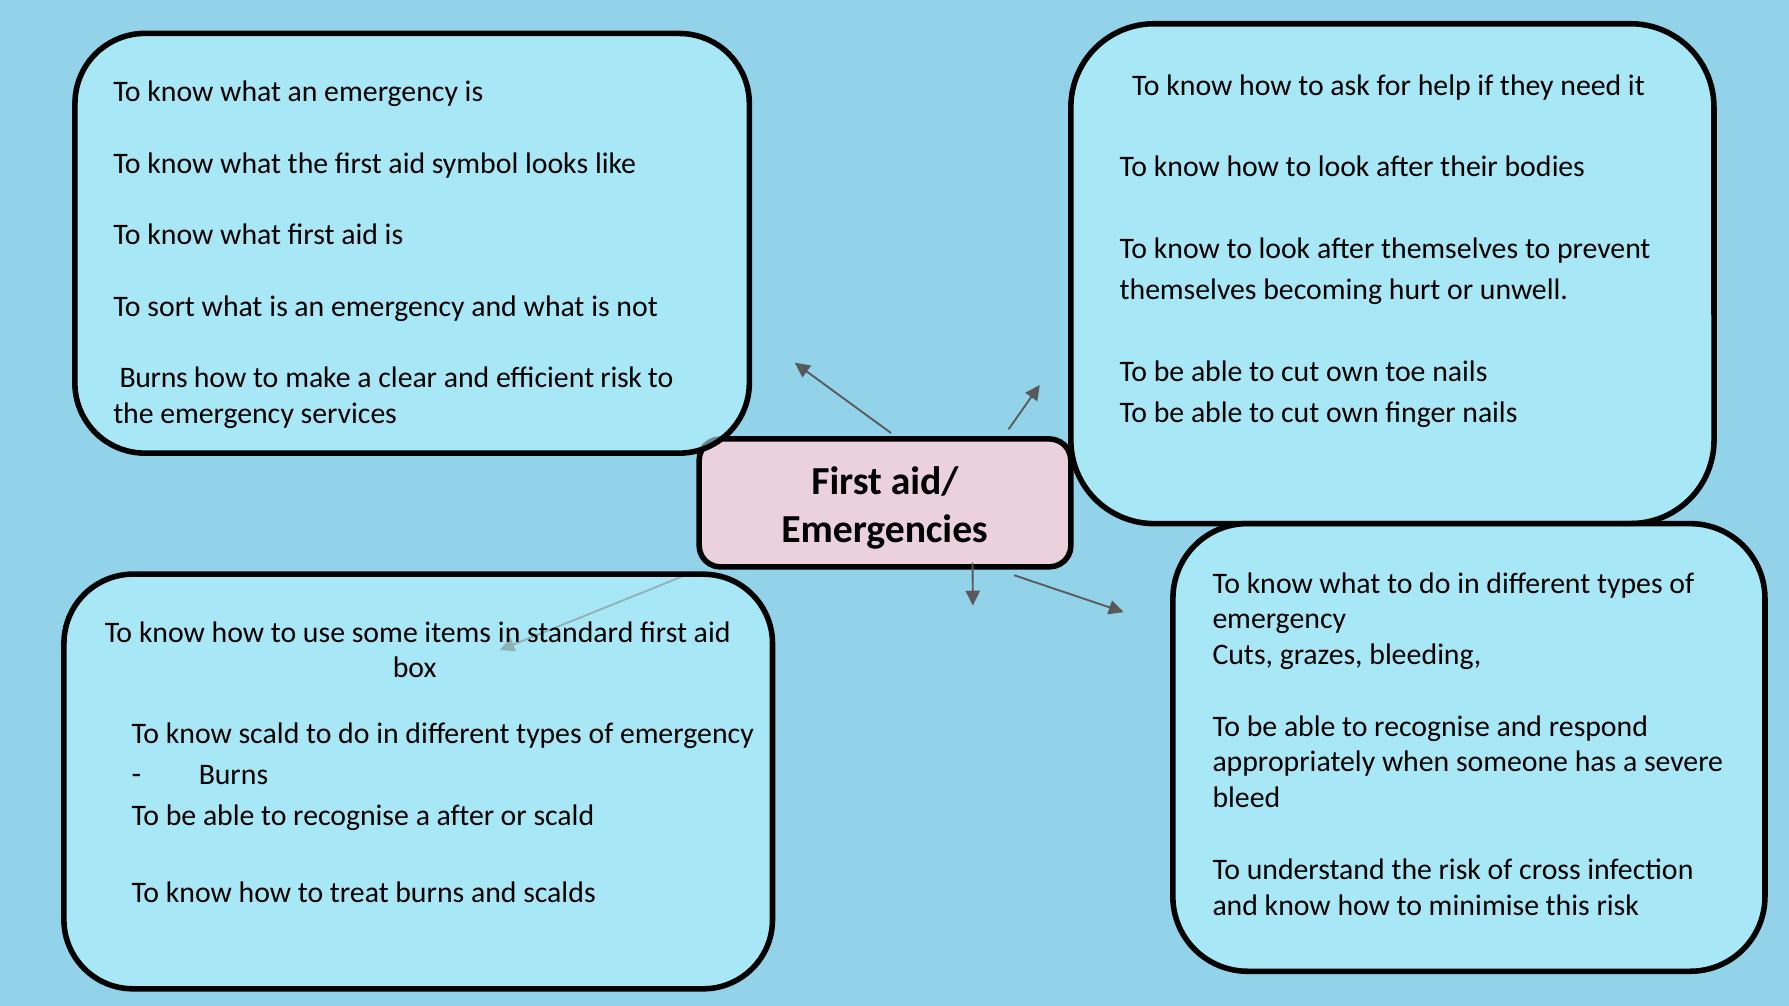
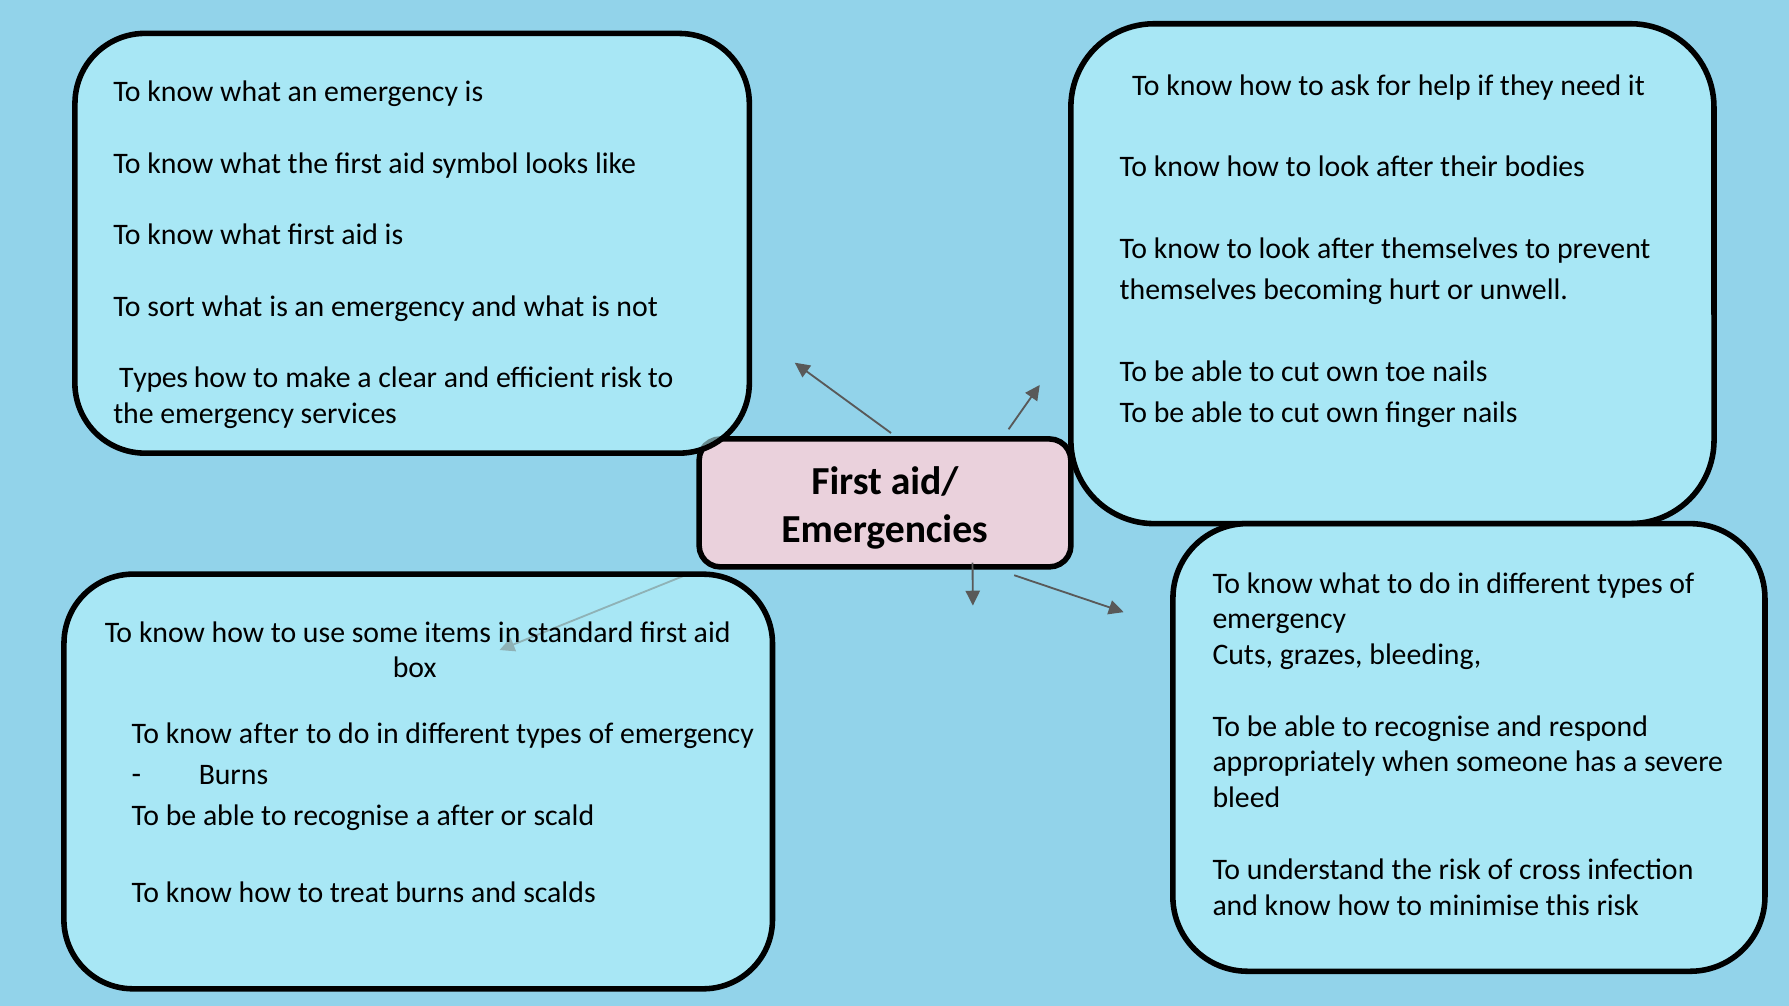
Burns at (154, 378): Burns -> Types
know scald: scald -> after
